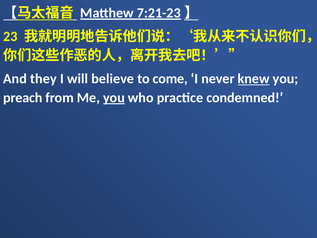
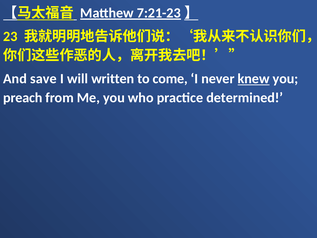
they: they -> save
believe: believe -> written
you at (114, 98) underline: present -> none
condemned: condemned -> determined
